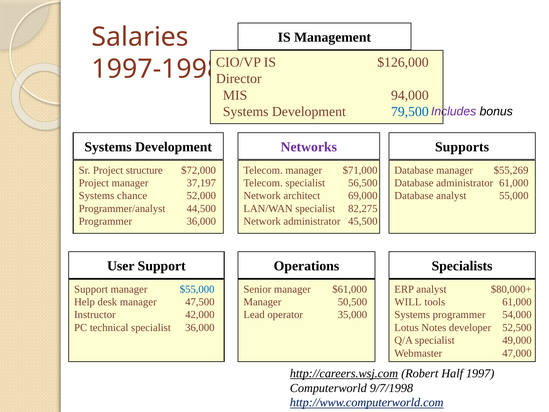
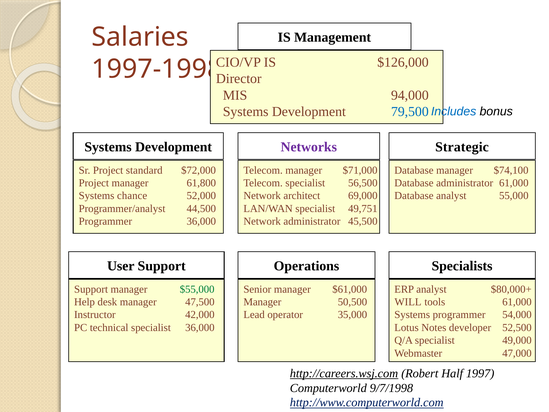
Includes colour: purple -> blue
Supports: Supports -> Strategic
structure: structure -> standard
$55,269: $55,269 -> $74,100
37,197: 37,197 -> 61,800
82,275: 82,275 -> 49,751
$55,000 colour: blue -> green
